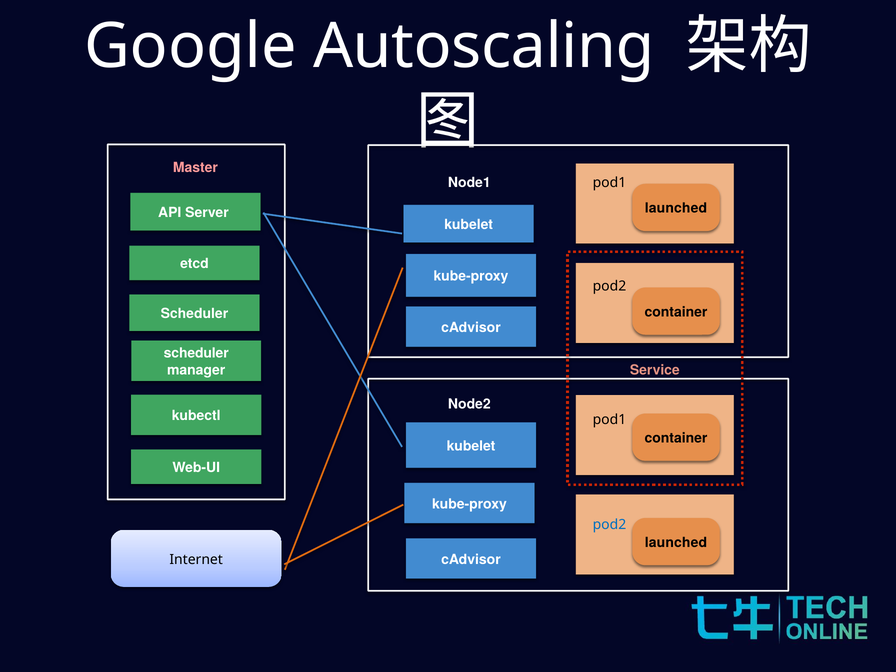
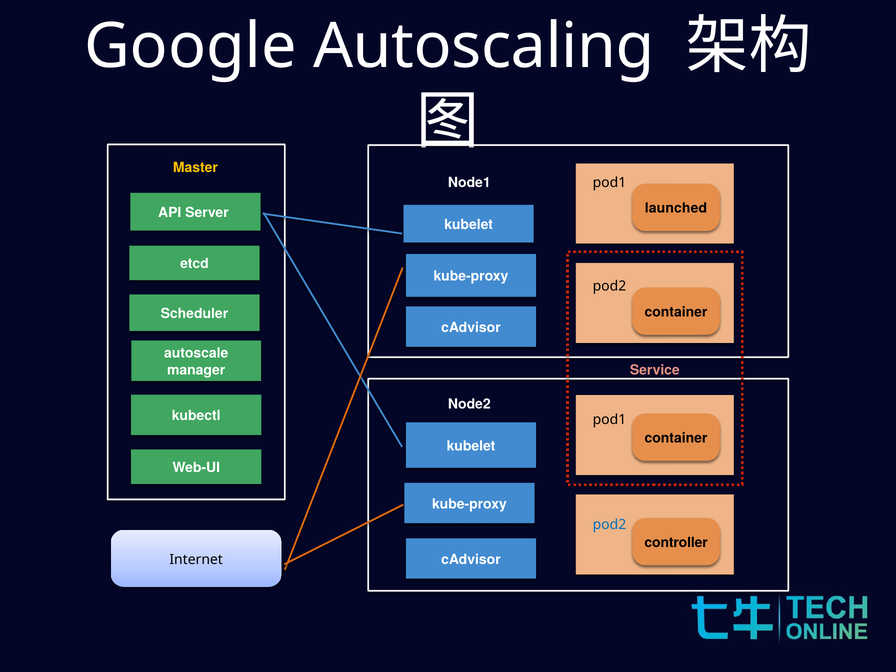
Master colour: pink -> yellow
scheduler at (196, 353): scheduler -> autoscale
launched at (676, 543): launched -> controller
